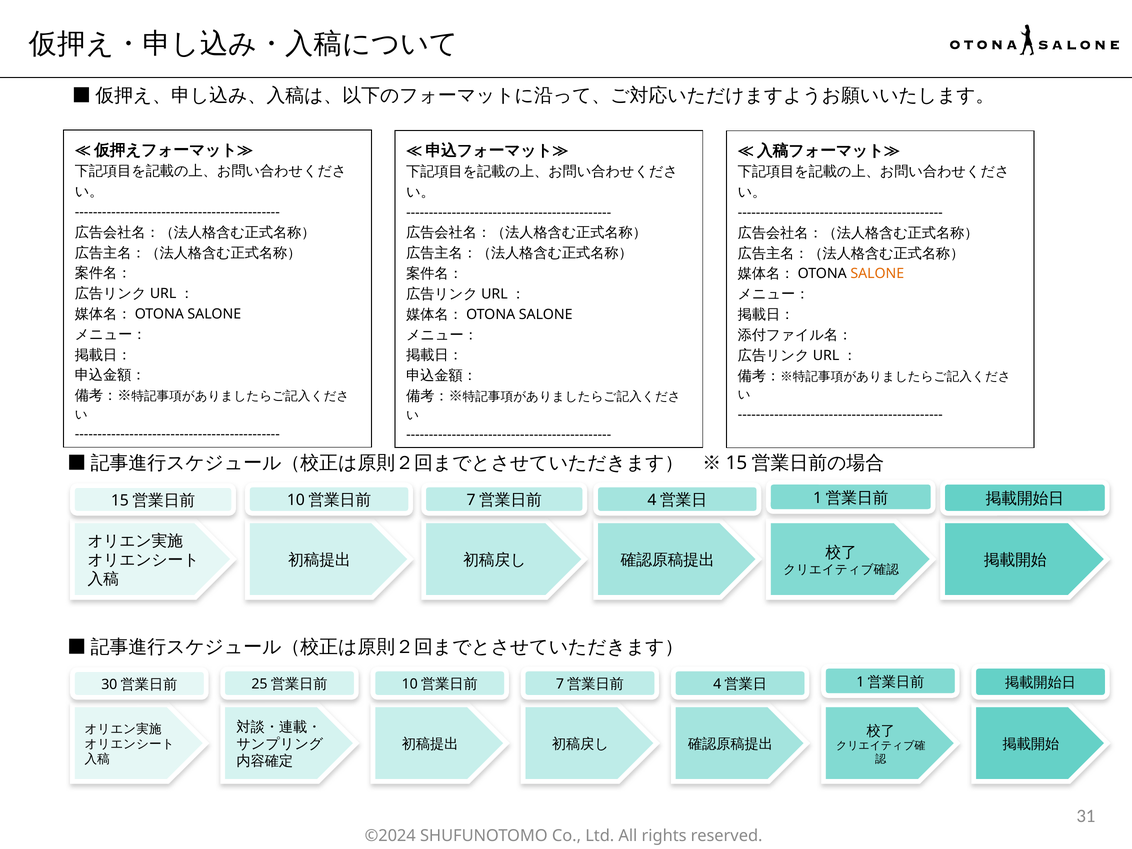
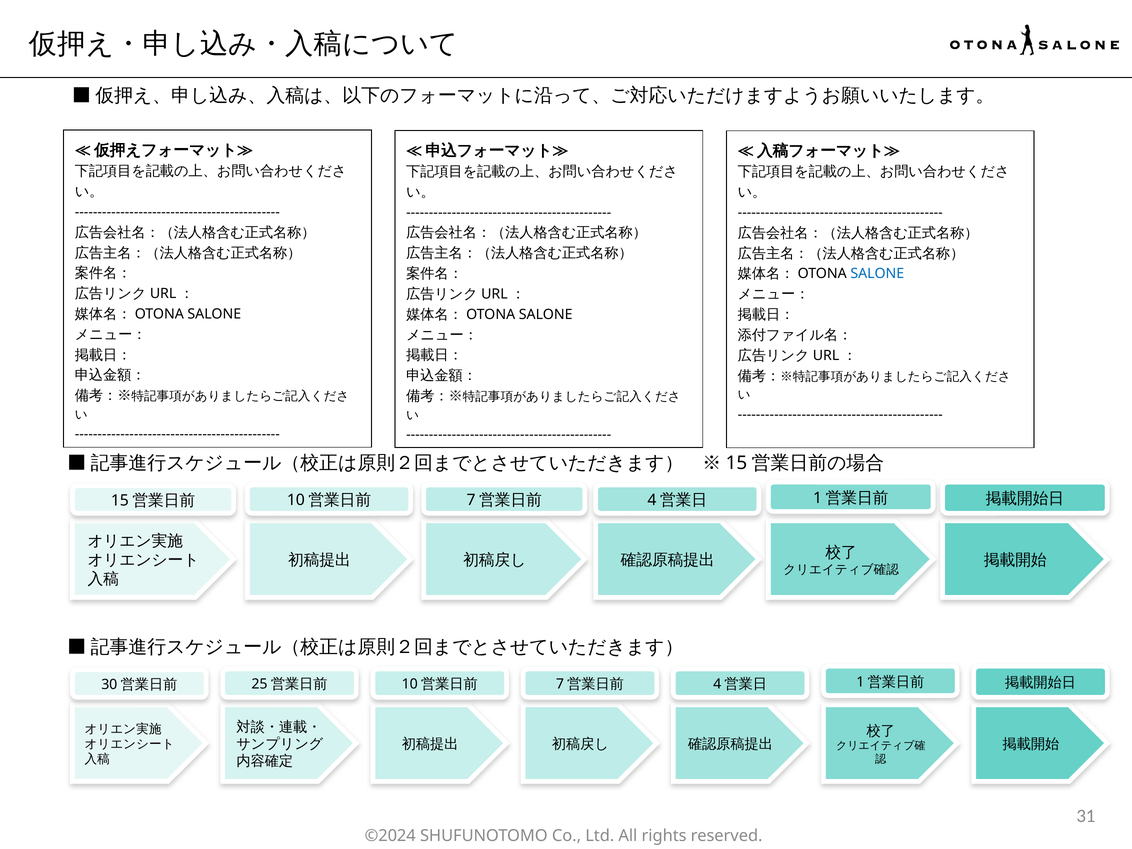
SALONE at (877, 274) colour: orange -> blue
